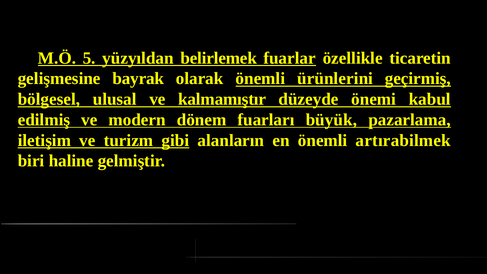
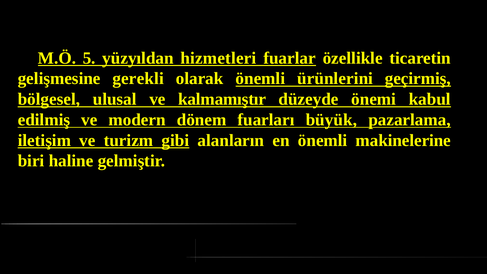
belirlemek: belirlemek -> hizmetleri
bayrak: bayrak -> gerekli
artırabilmek: artırabilmek -> makinelerine
